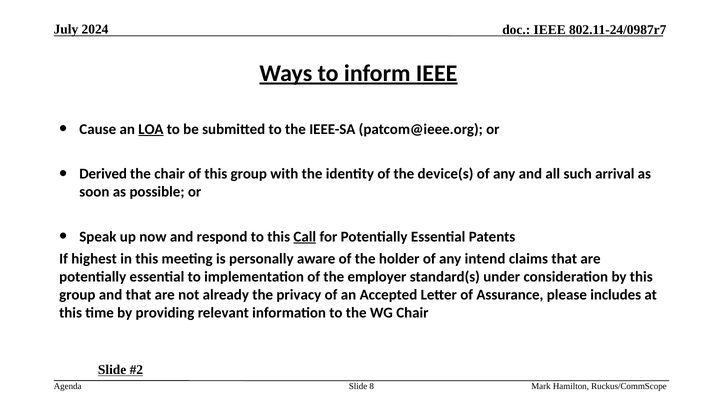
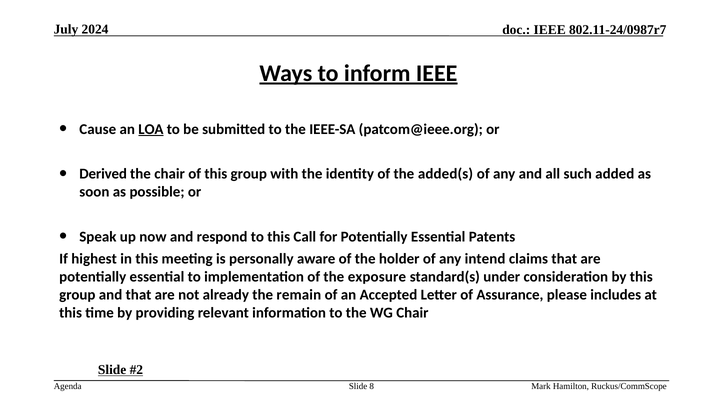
device(s: device(s -> added(s
arrival: arrival -> added
Call underline: present -> none
employer: employer -> exposure
privacy: privacy -> remain
